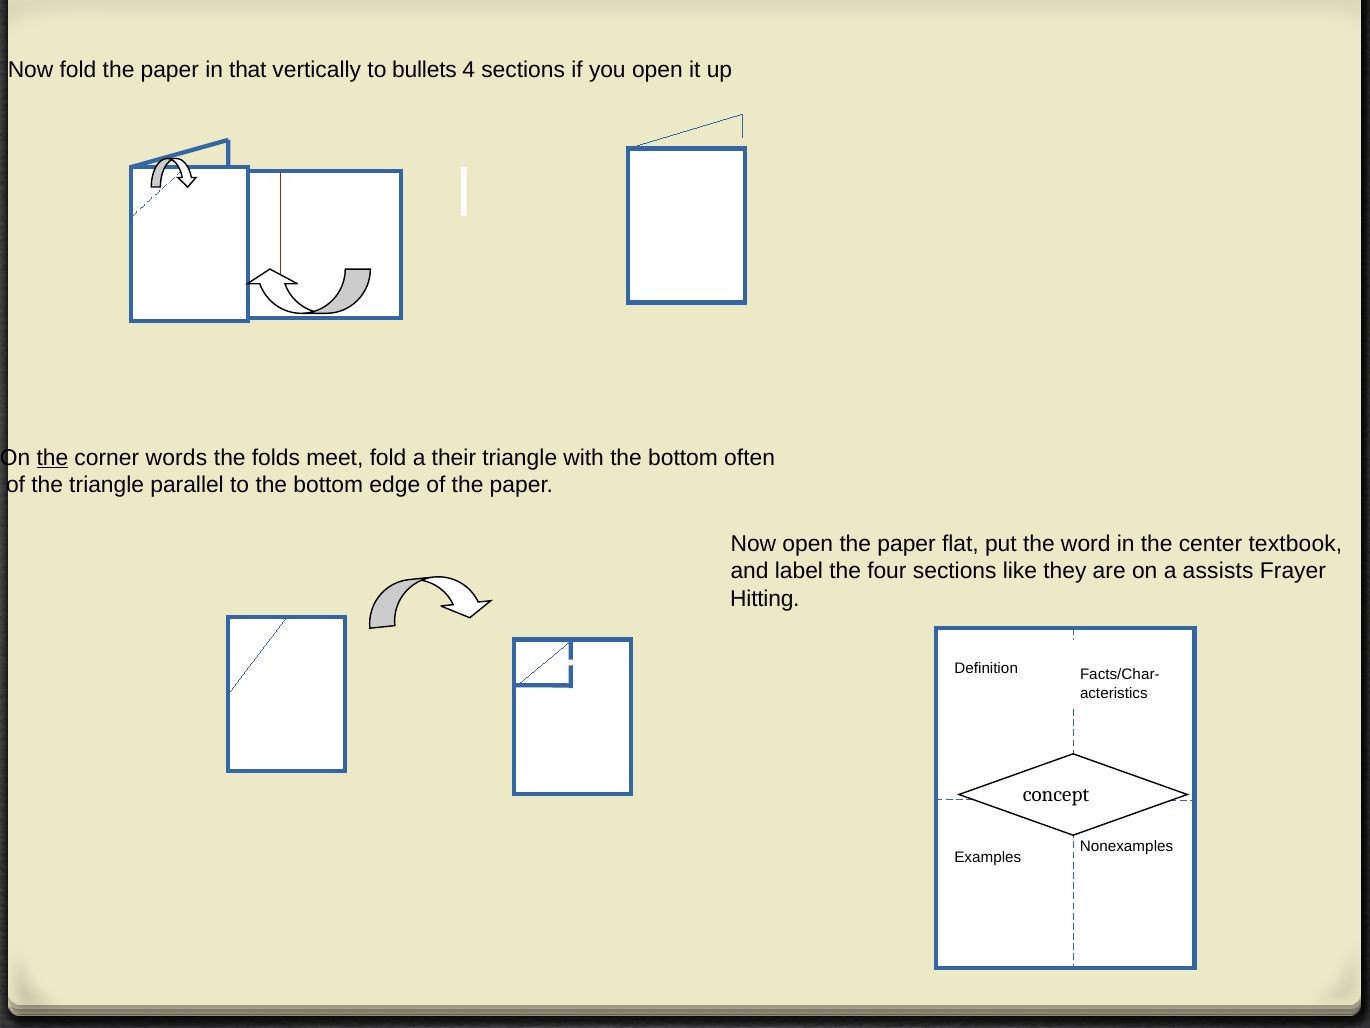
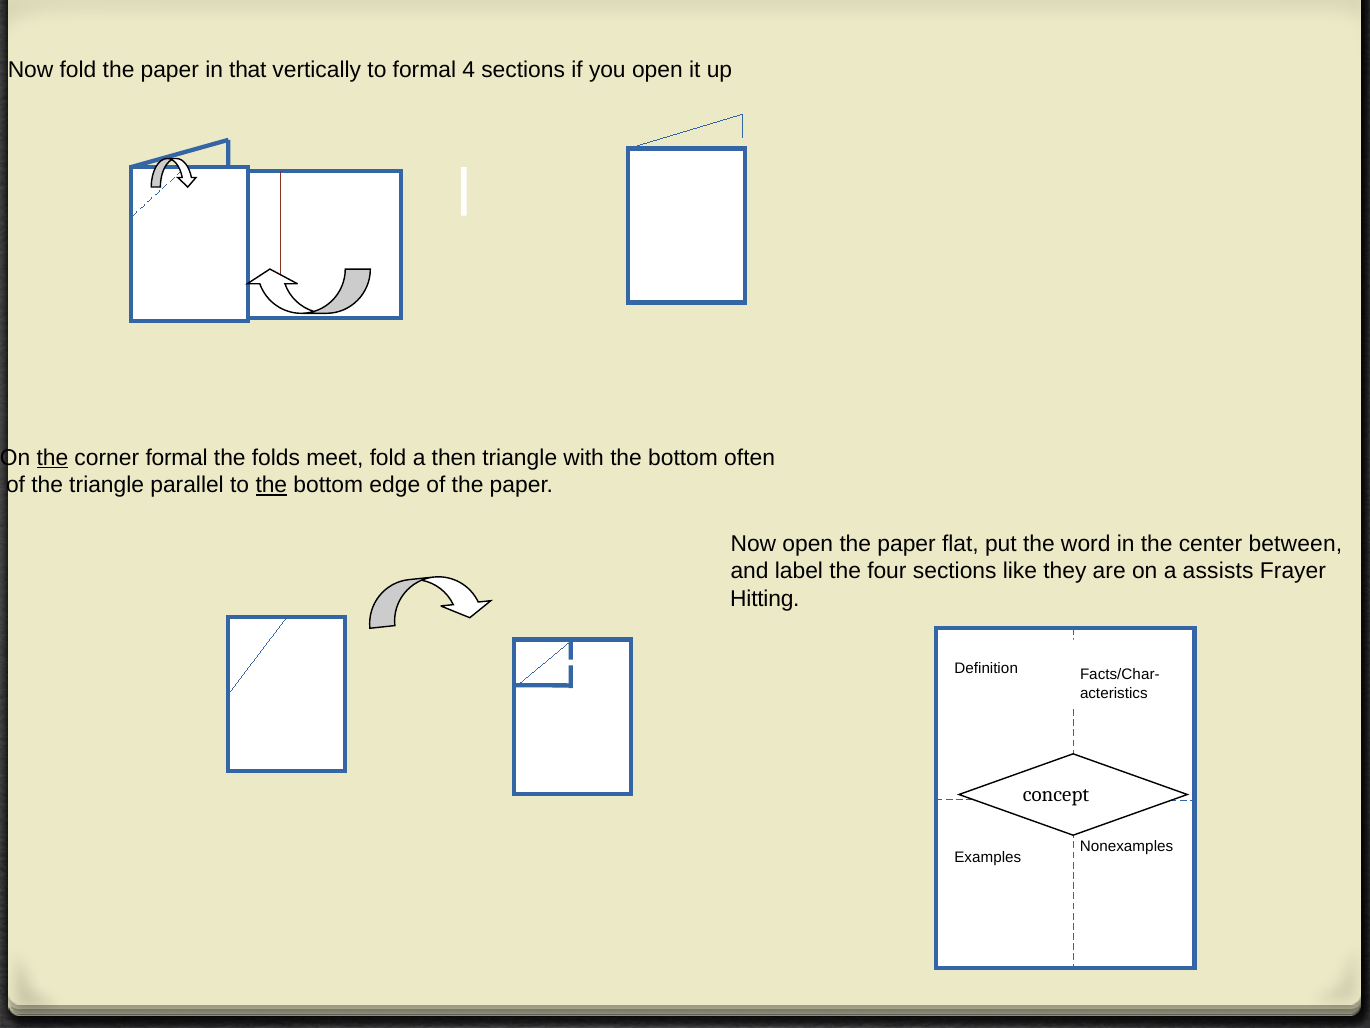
to bullets: bullets -> formal
corner words: words -> formal
their: their -> then
the at (271, 485) underline: none -> present
textbook: textbook -> between
